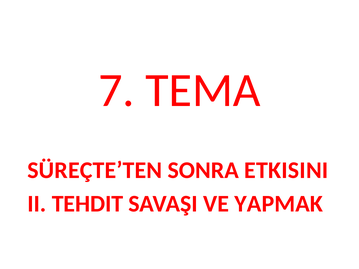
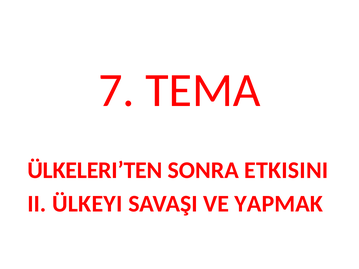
SÜREÇTE’TEN: SÜREÇTE’TEN -> ÜLKELERI’TEN
TEHDIT: TEHDIT -> ÜLKEYI
